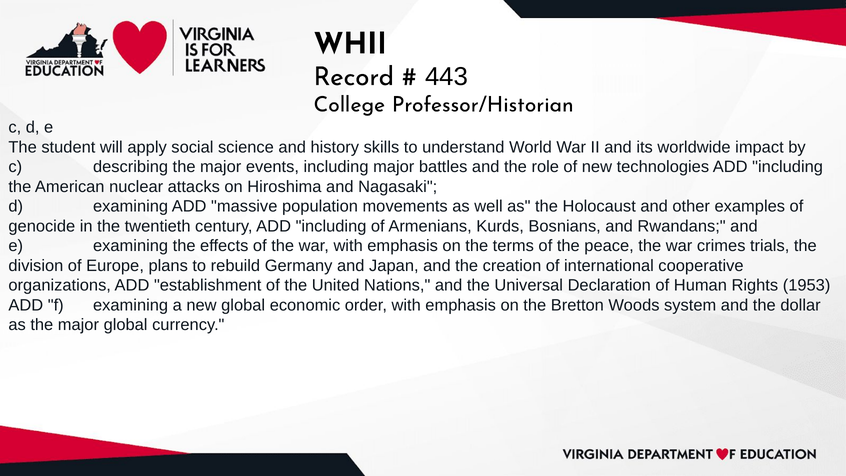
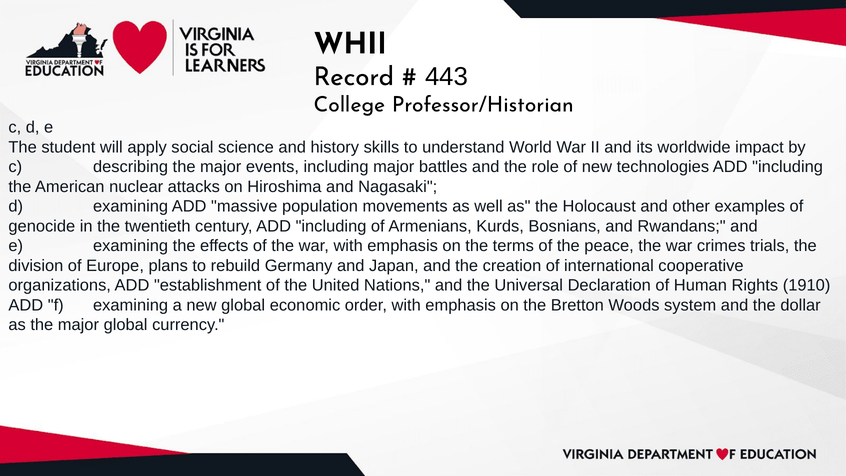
1953: 1953 -> 1910
